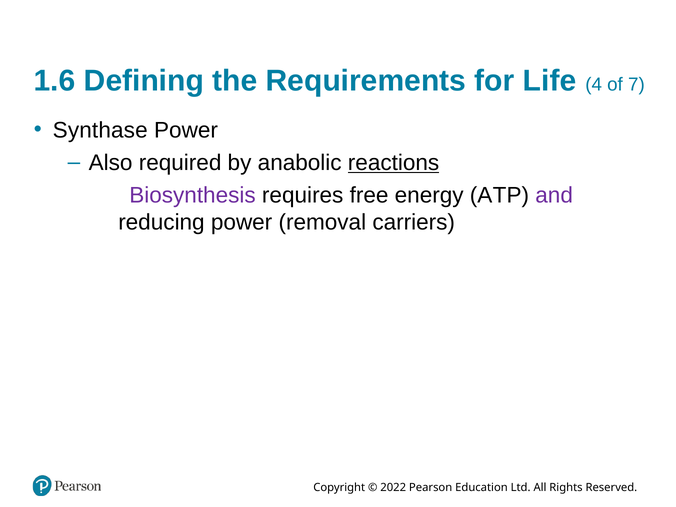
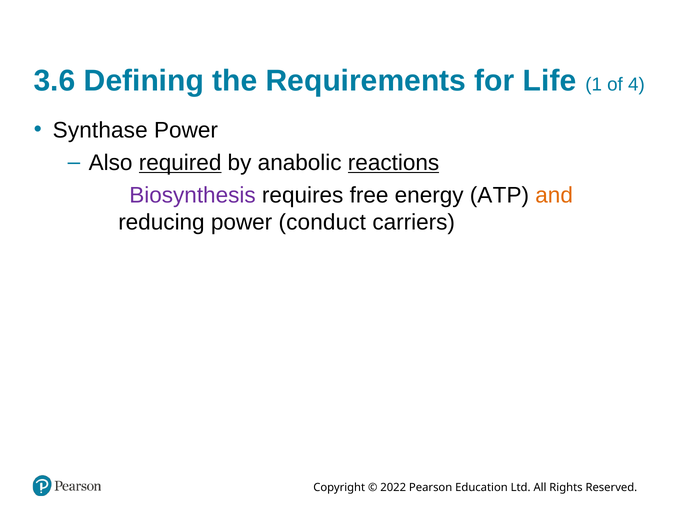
1.6: 1.6 -> 3.6
4: 4 -> 1
7: 7 -> 4
required underline: none -> present
and colour: purple -> orange
removal: removal -> conduct
